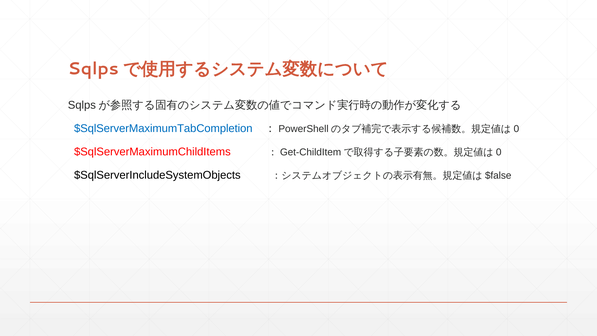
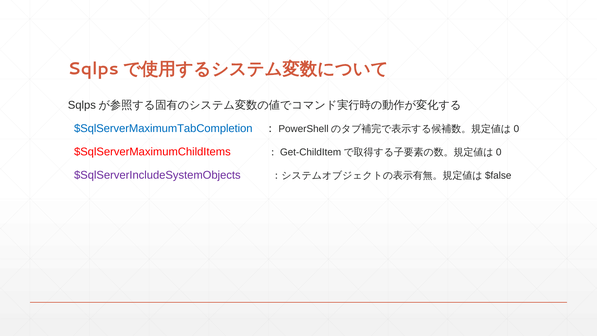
$SqlServerIncludeSystemObjects colour: black -> purple
